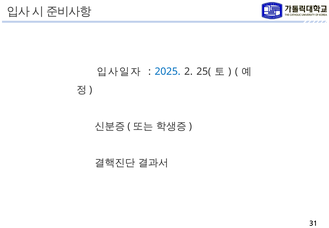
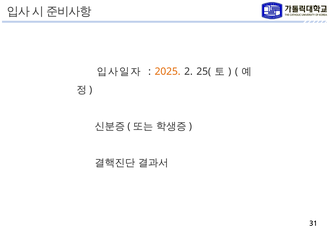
2025 colour: blue -> orange
